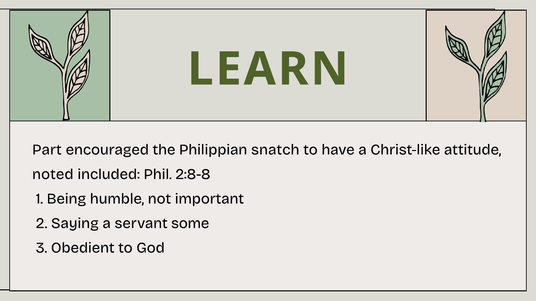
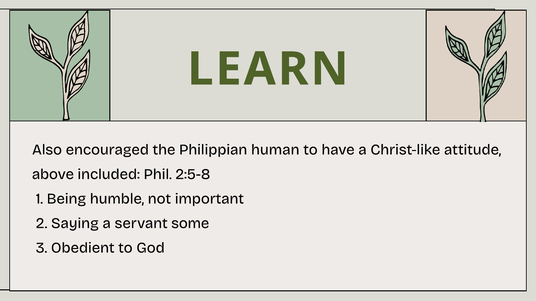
Part: Part -> Also
snatch: snatch -> human
noted: noted -> above
2:8-8: 2:8-8 -> 2:5-8
